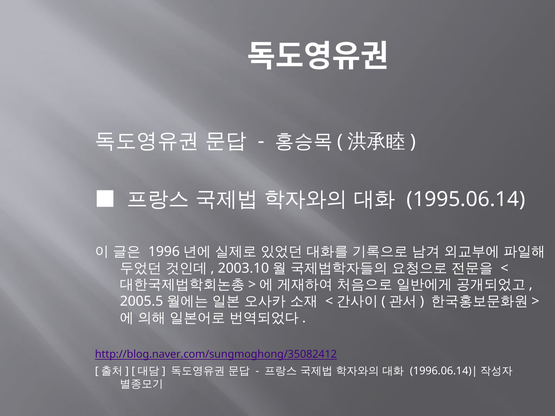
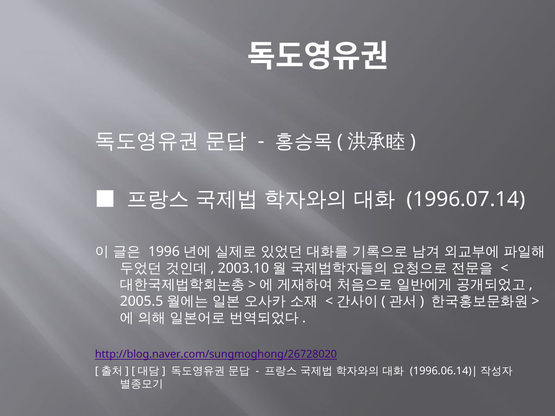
1995.06.14: 1995.06.14 -> 1996.07.14
http://blog.naver.com/sungmoghong/35082412: http://blog.naver.com/sungmoghong/35082412 -> http://blog.naver.com/sungmoghong/26728020
